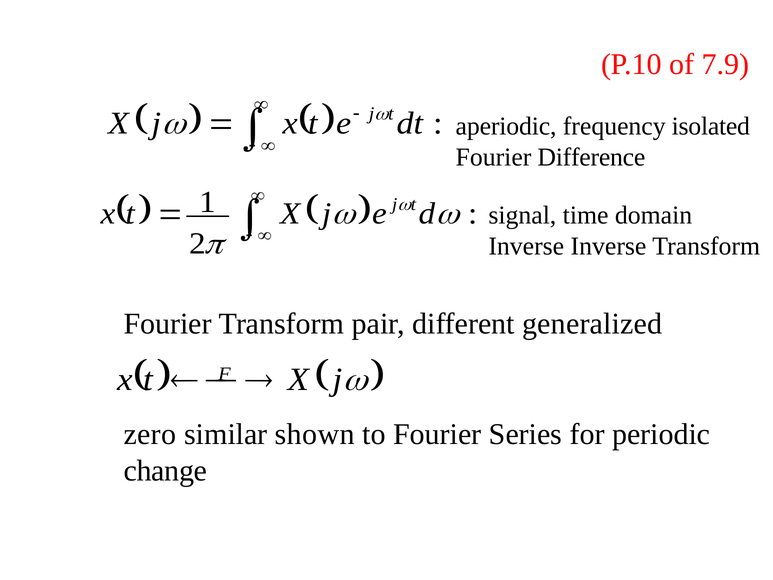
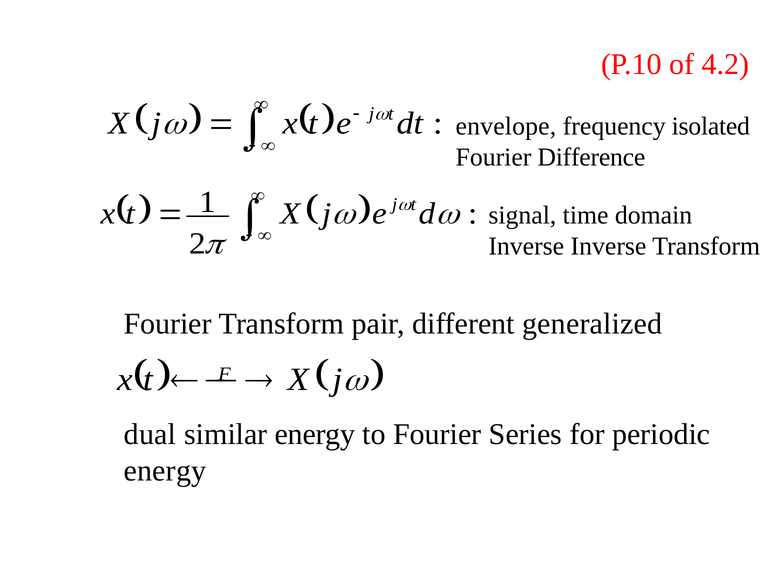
7.9: 7.9 -> 4.2
aperiodic: aperiodic -> envelope
zero: zero -> dual
similar shown: shown -> energy
change at (165, 470): change -> energy
